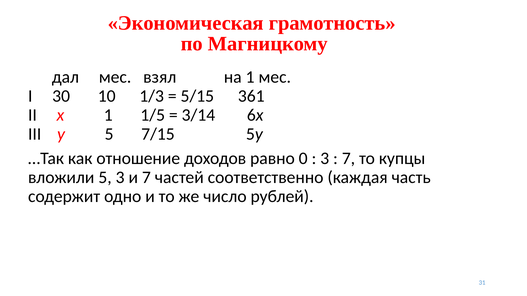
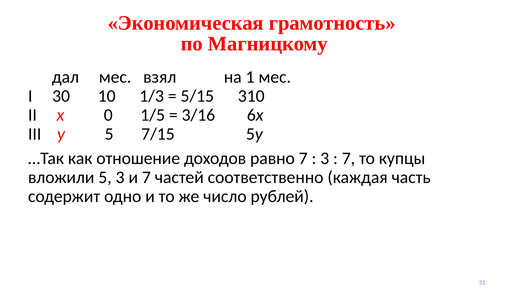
361: 361 -> 310
x 1: 1 -> 0
3/14: 3/14 -> 3/16
равно 0: 0 -> 7
